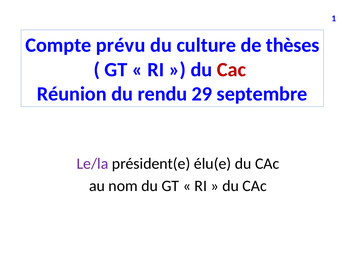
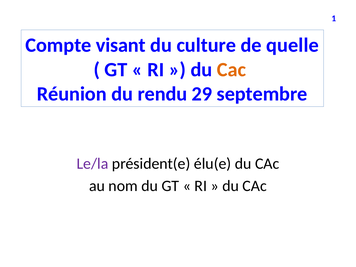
prévu: prévu -> visant
thèses: thèses -> quelle
Cac at (232, 70) colour: red -> orange
